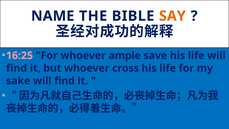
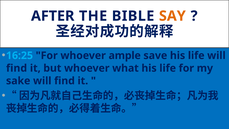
NAME: NAME -> AFTER
16:25 colour: pink -> light blue
cross: cross -> what
